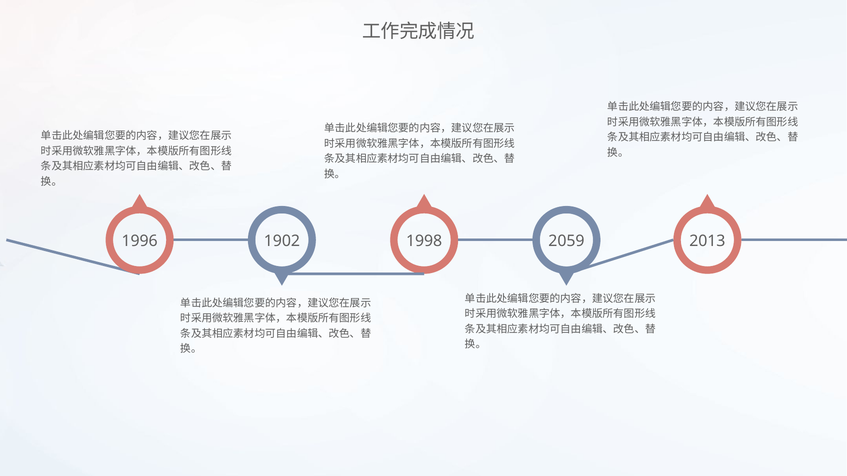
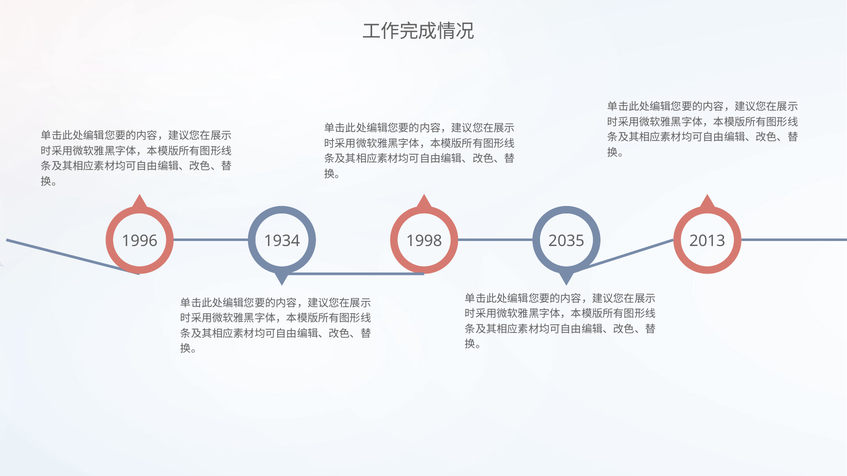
1902: 1902 -> 1934
2059: 2059 -> 2035
